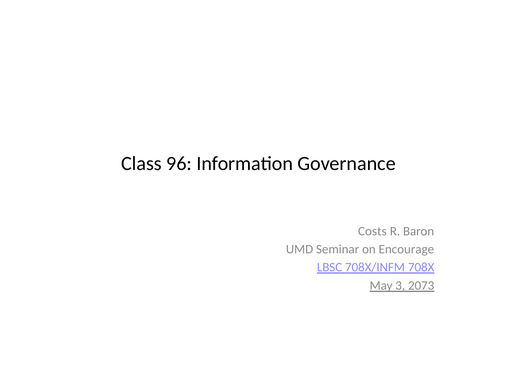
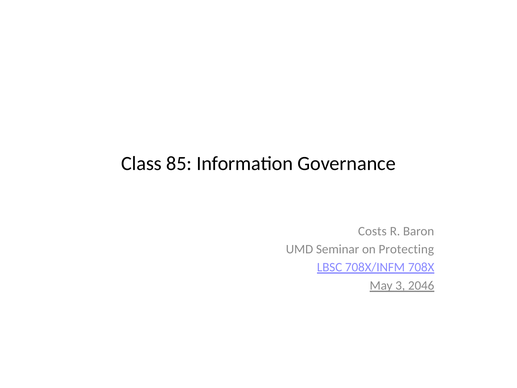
96: 96 -> 85
Encourage: Encourage -> Protecting
2073: 2073 -> 2046
